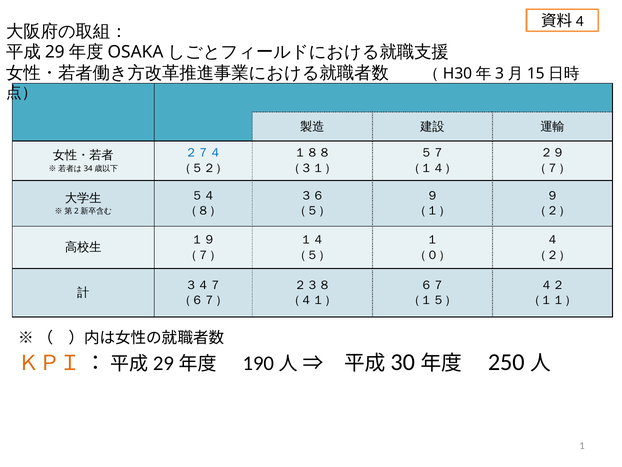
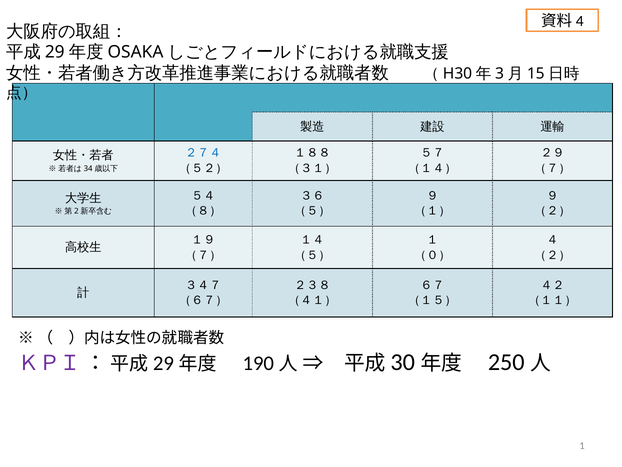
ＫＰＩ colour: orange -> purple
